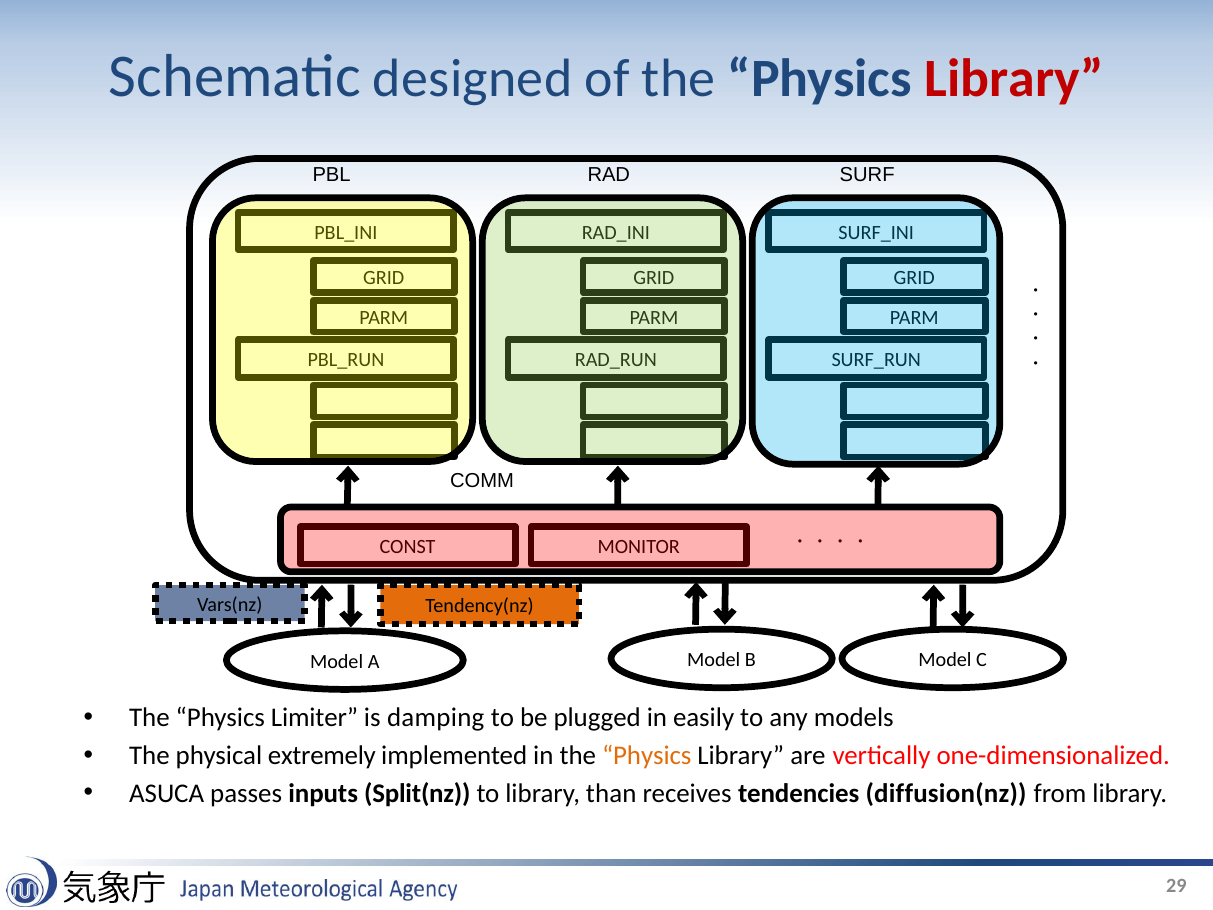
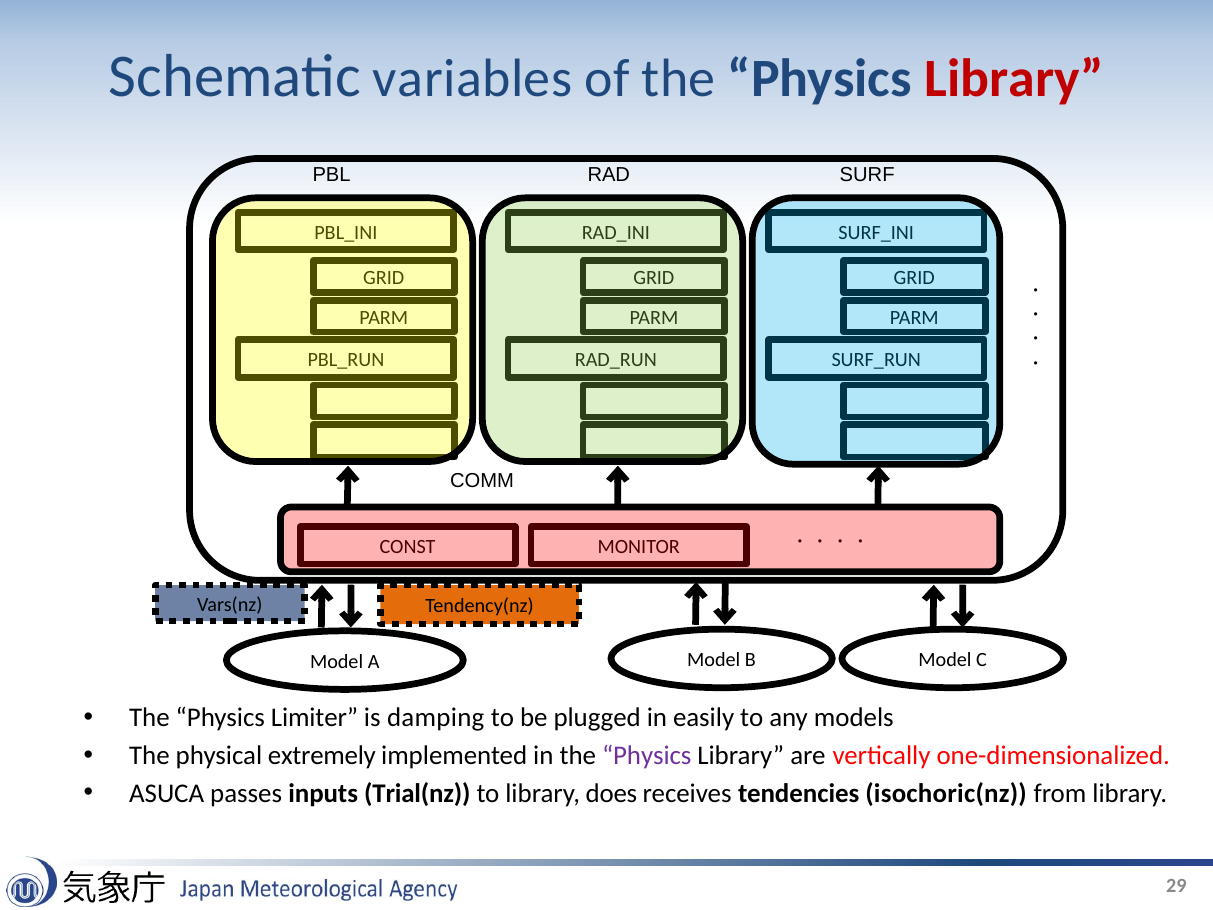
designed: designed -> variables
Physics at (647, 756) colour: orange -> purple
Split(nz: Split(nz -> Trial(nz
than: than -> does
diffusion(nz: diffusion(nz -> isochoric(nz
